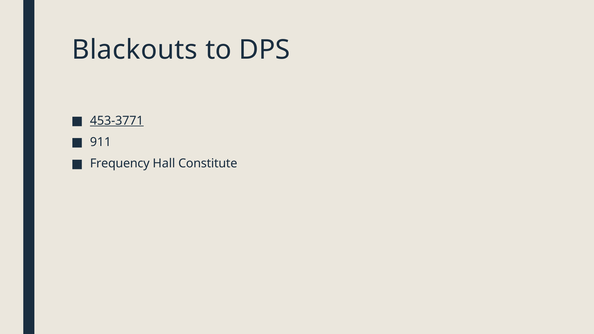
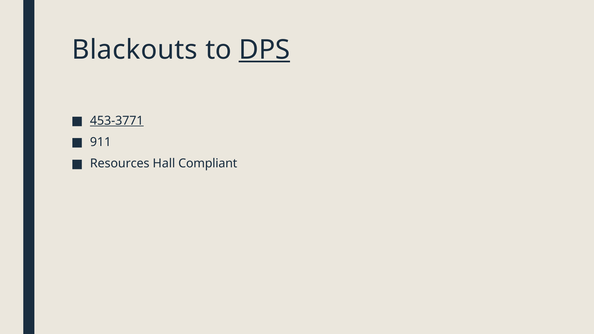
DPS underline: none -> present
Frequency: Frequency -> Resources
Constitute: Constitute -> Compliant
